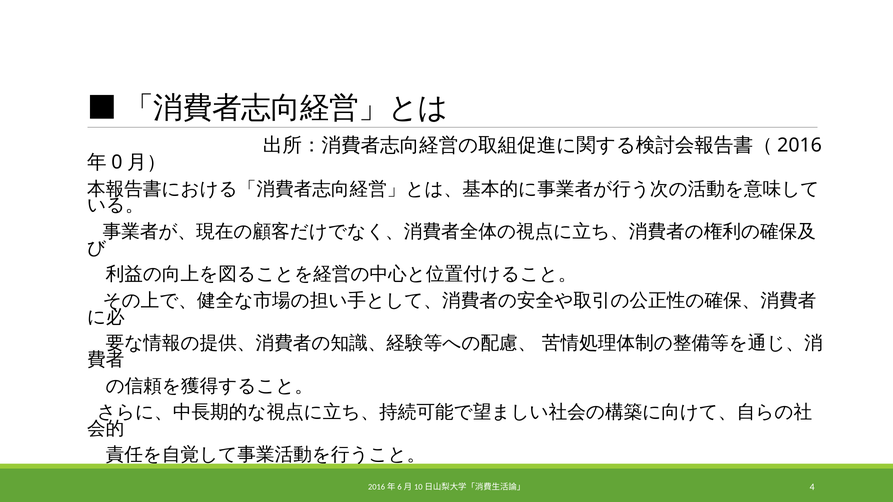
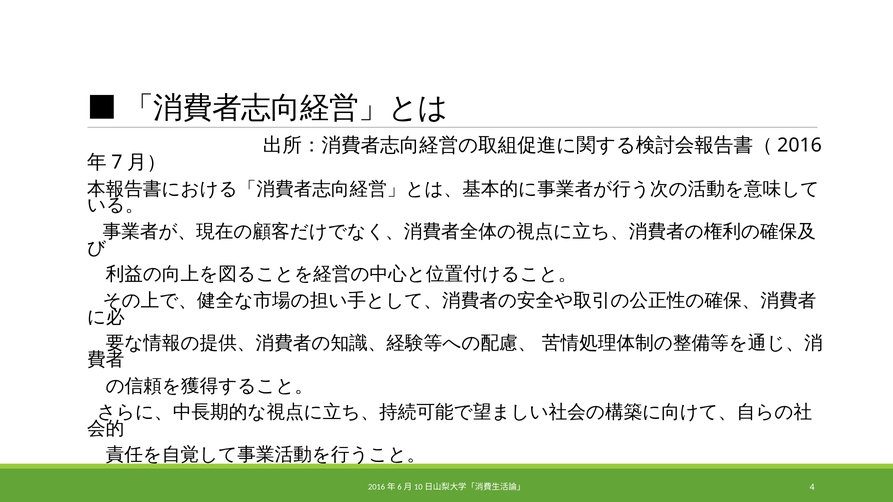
0: 0 -> 7
